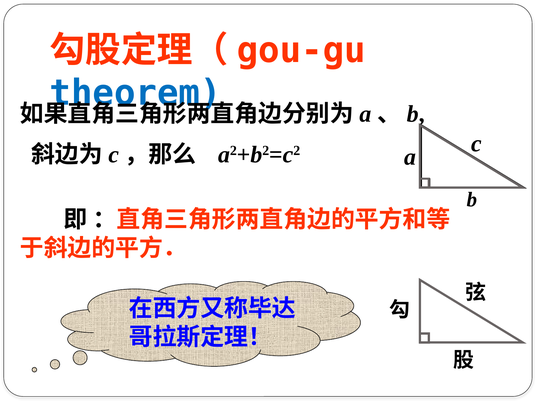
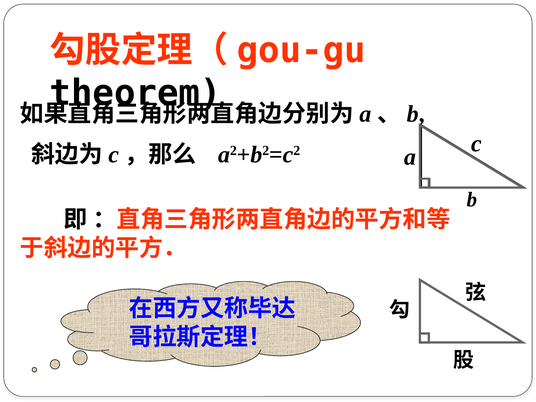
theorem colour: blue -> black
